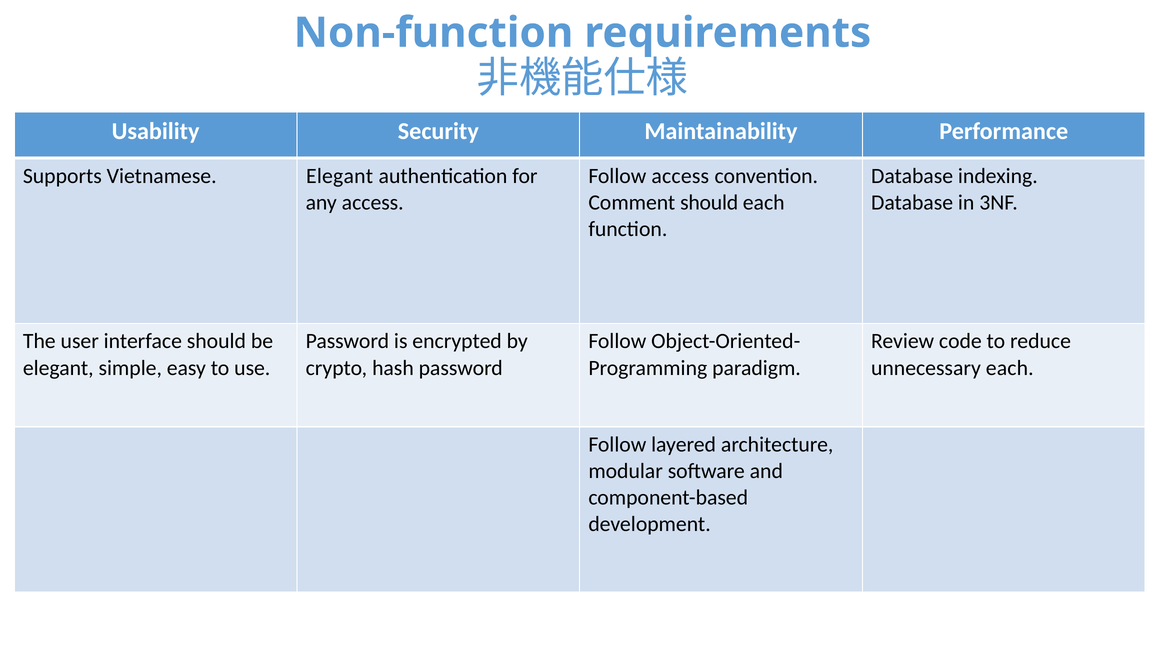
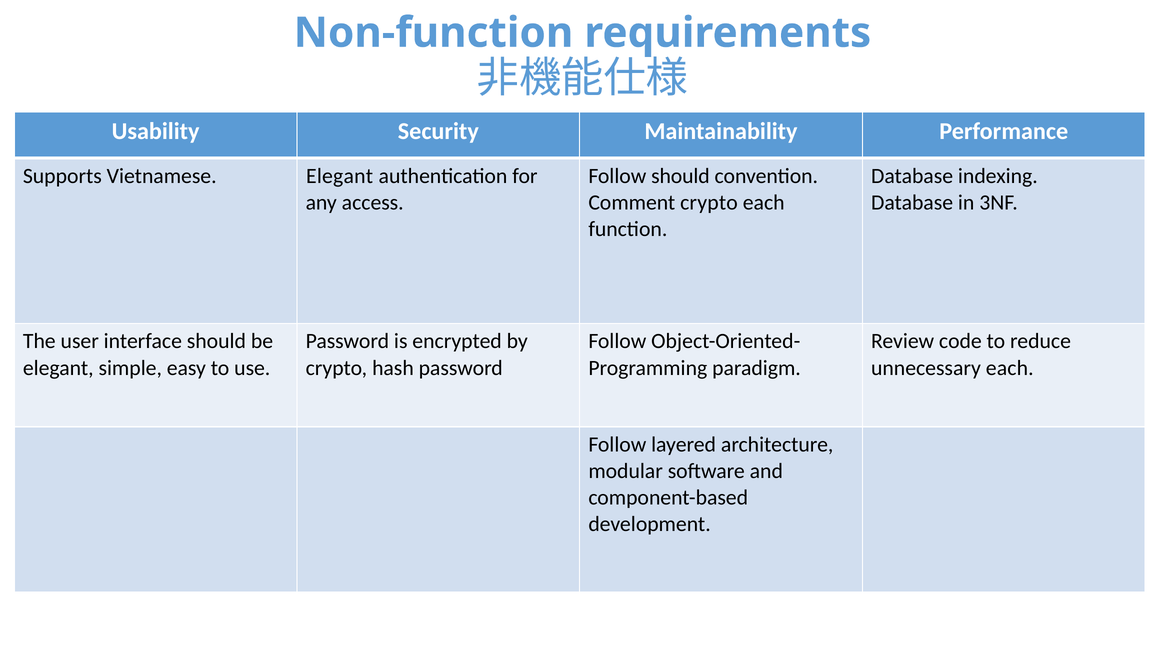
Follow access: access -> should
Comment should: should -> crypto
